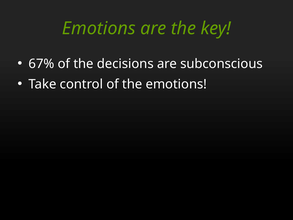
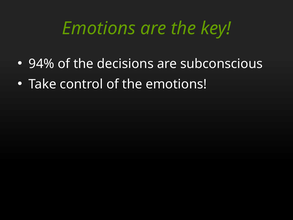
67%: 67% -> 94%
